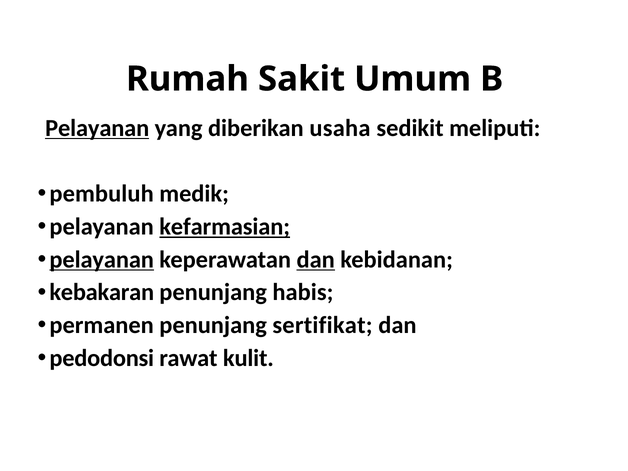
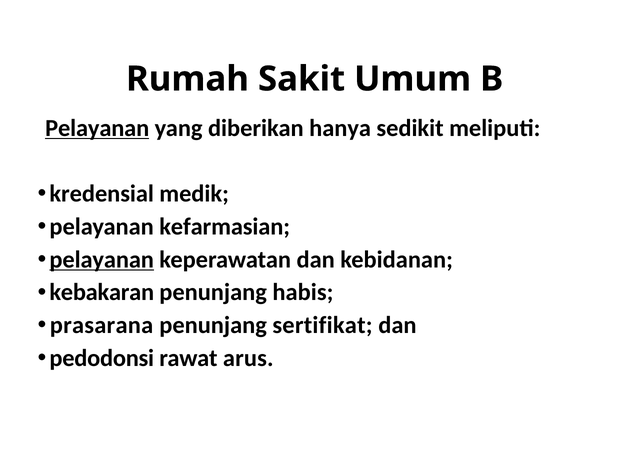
usaha: usaha -> hanya
pembuluh: pembuluh -> kredensial
kefarmasian underline: present -> none
dan at (316, 260) underline: present -> none
permanen: permanen -> prasarana
kulit: kulit -> arus
